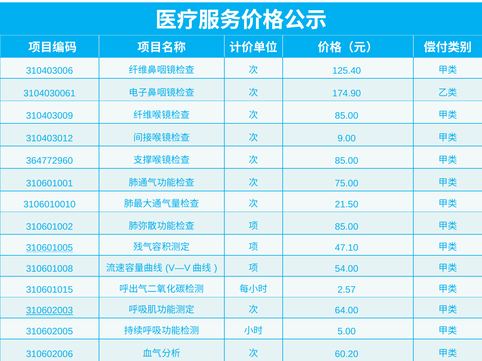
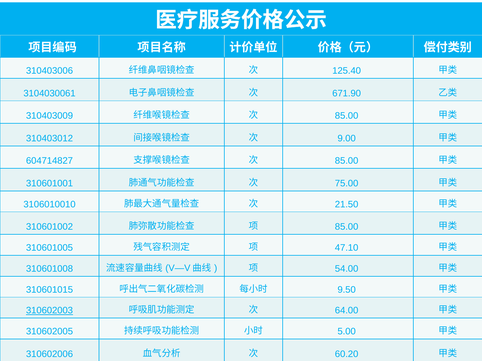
174.90: 174.90 -> 671.90
364772960: 364772960 -> 604714827
310601005 underline: present -> none
2.57: 2.57 -> 9.50
